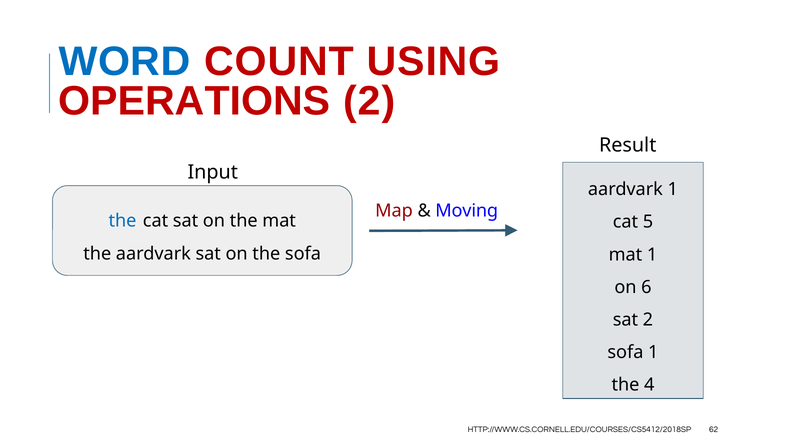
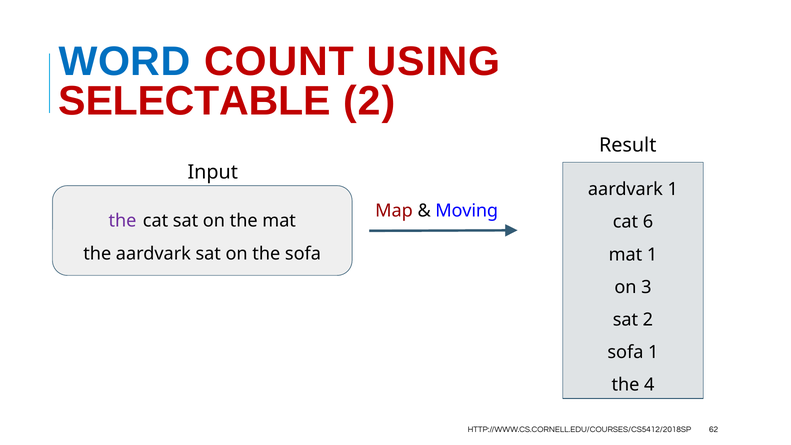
OPERATIONS: OPERATIONS -> SELECTABLE
the at (122, 221) colour: blue -> purple
5: 5 -> 6
6: 6 -> 3
